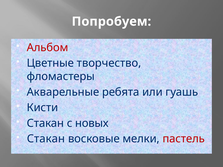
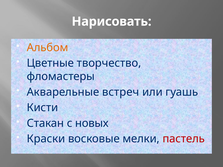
Попробуем: Попробуем -> Нарисовать
Альбом colour: red -> orange
ребята: ребята -> встреч
Стакан at (46, 139): Стакан -> Краски
